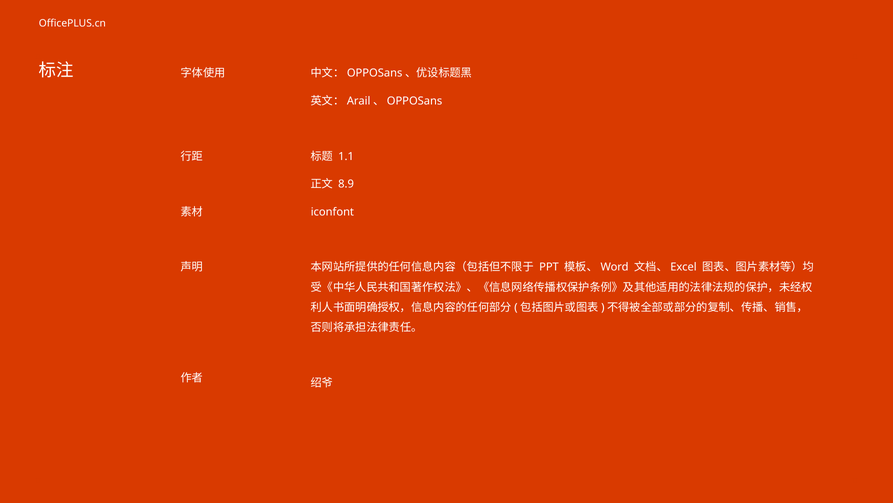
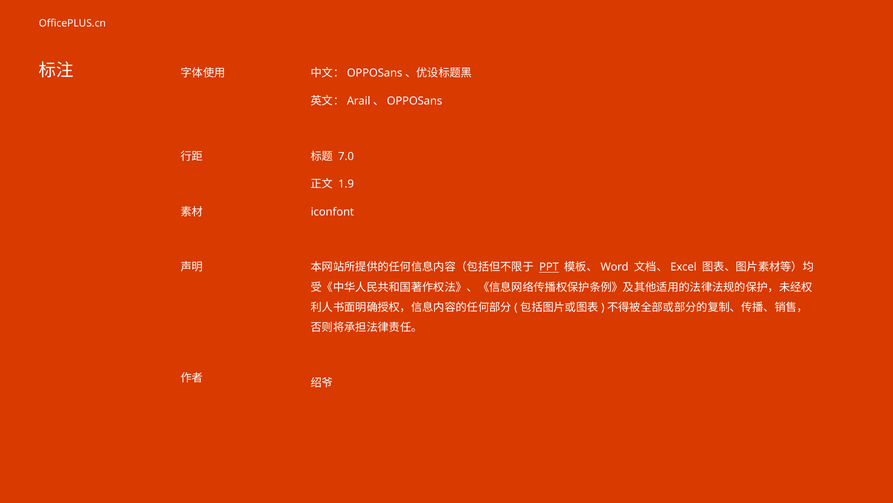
1.1: 1.1 -> 7.0
8.9: 8.9 -> 1.9
PPT underline: none -> present
